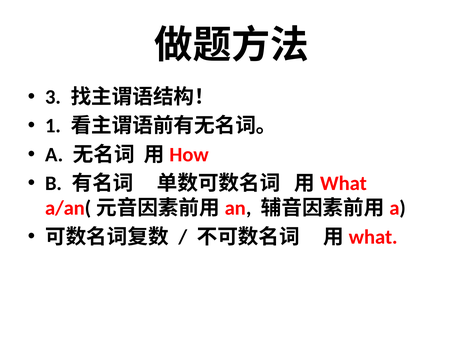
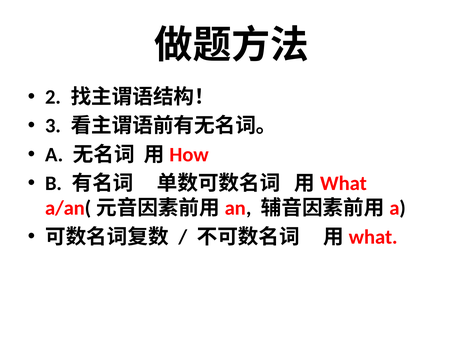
3: 3 -> 2
1: 1 -> 3
